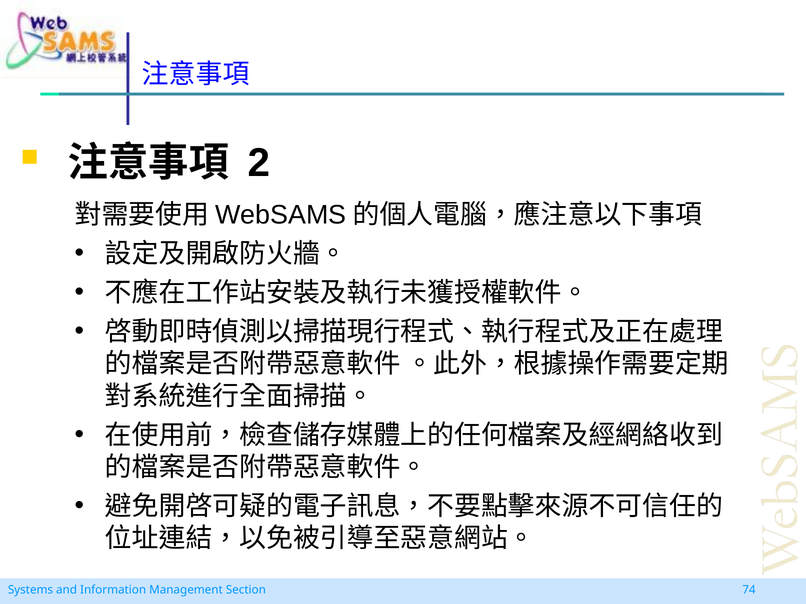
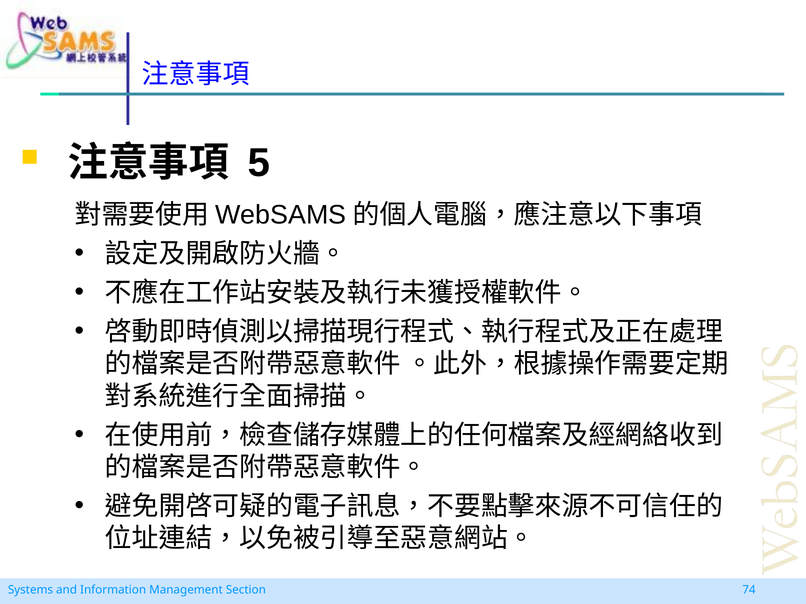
2: 2 -> 5
